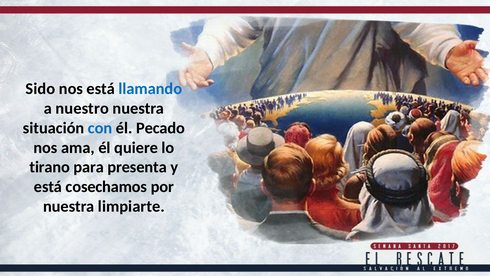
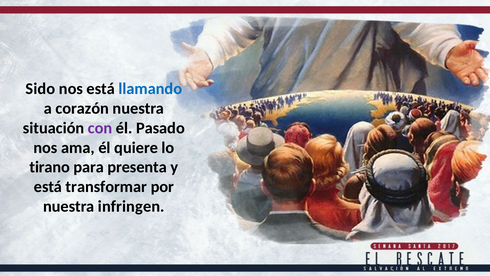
nuestro: nuestro -> corazón
con colour: blue -> purple
Pecado: Pecado -> Pasado
cosechamos: cosechamos -> transformar
limpiarte: limpiarte -> infringen
